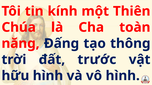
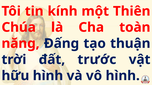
thông: thông -> thuận
